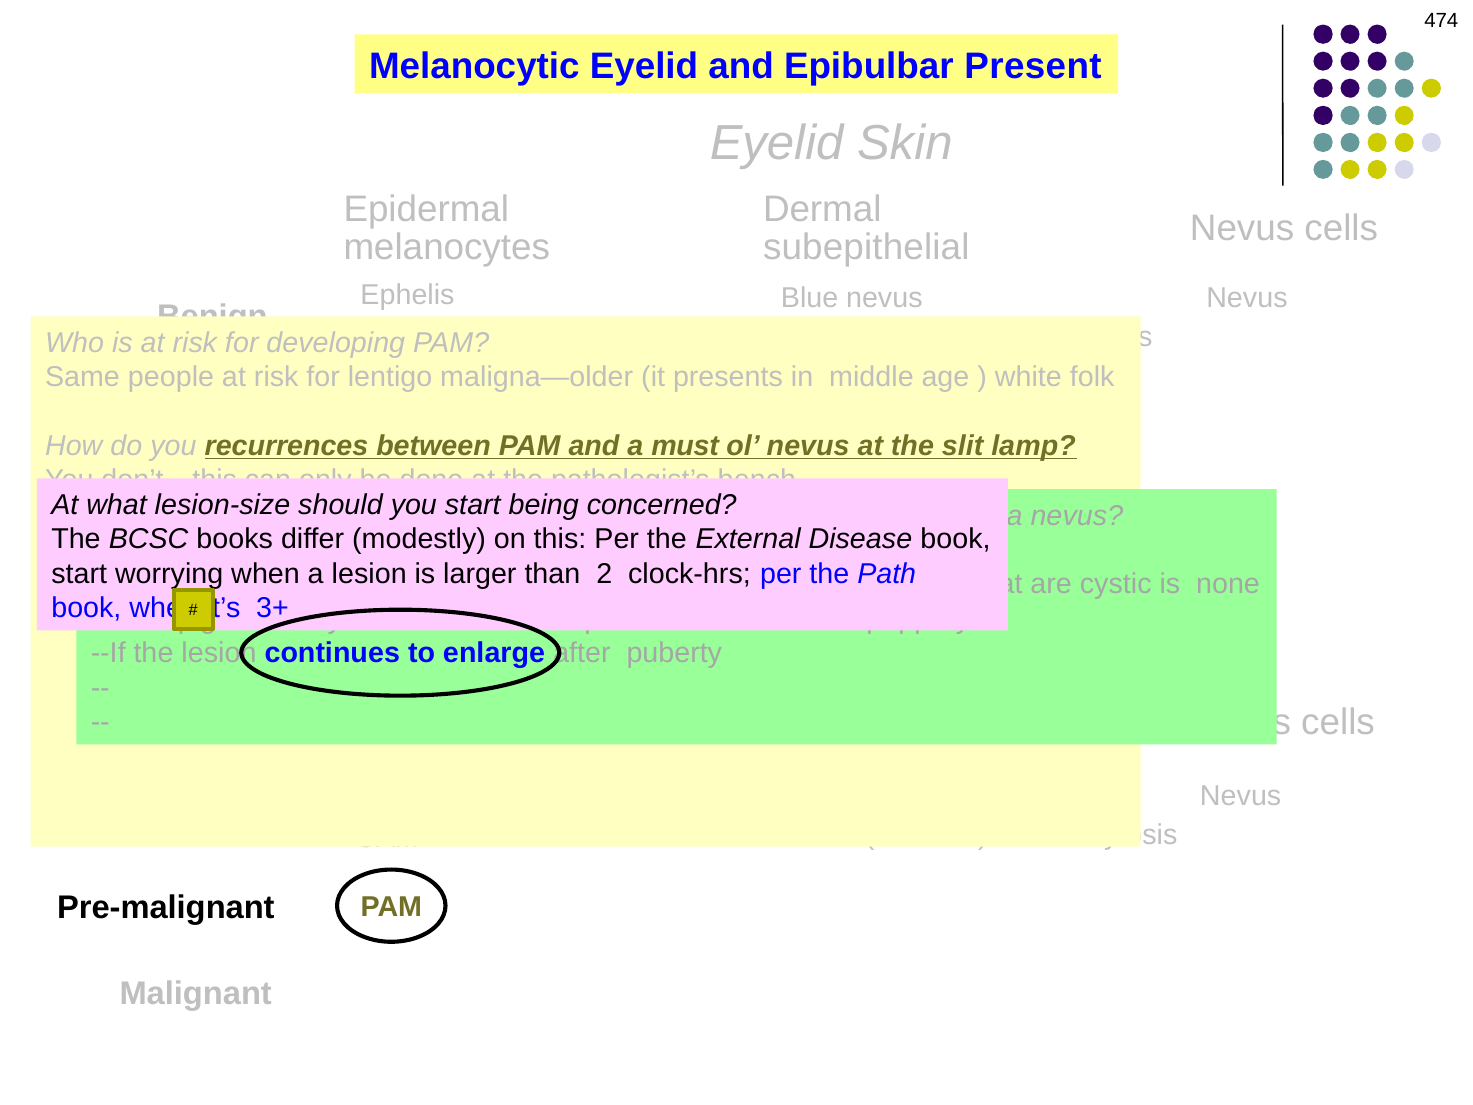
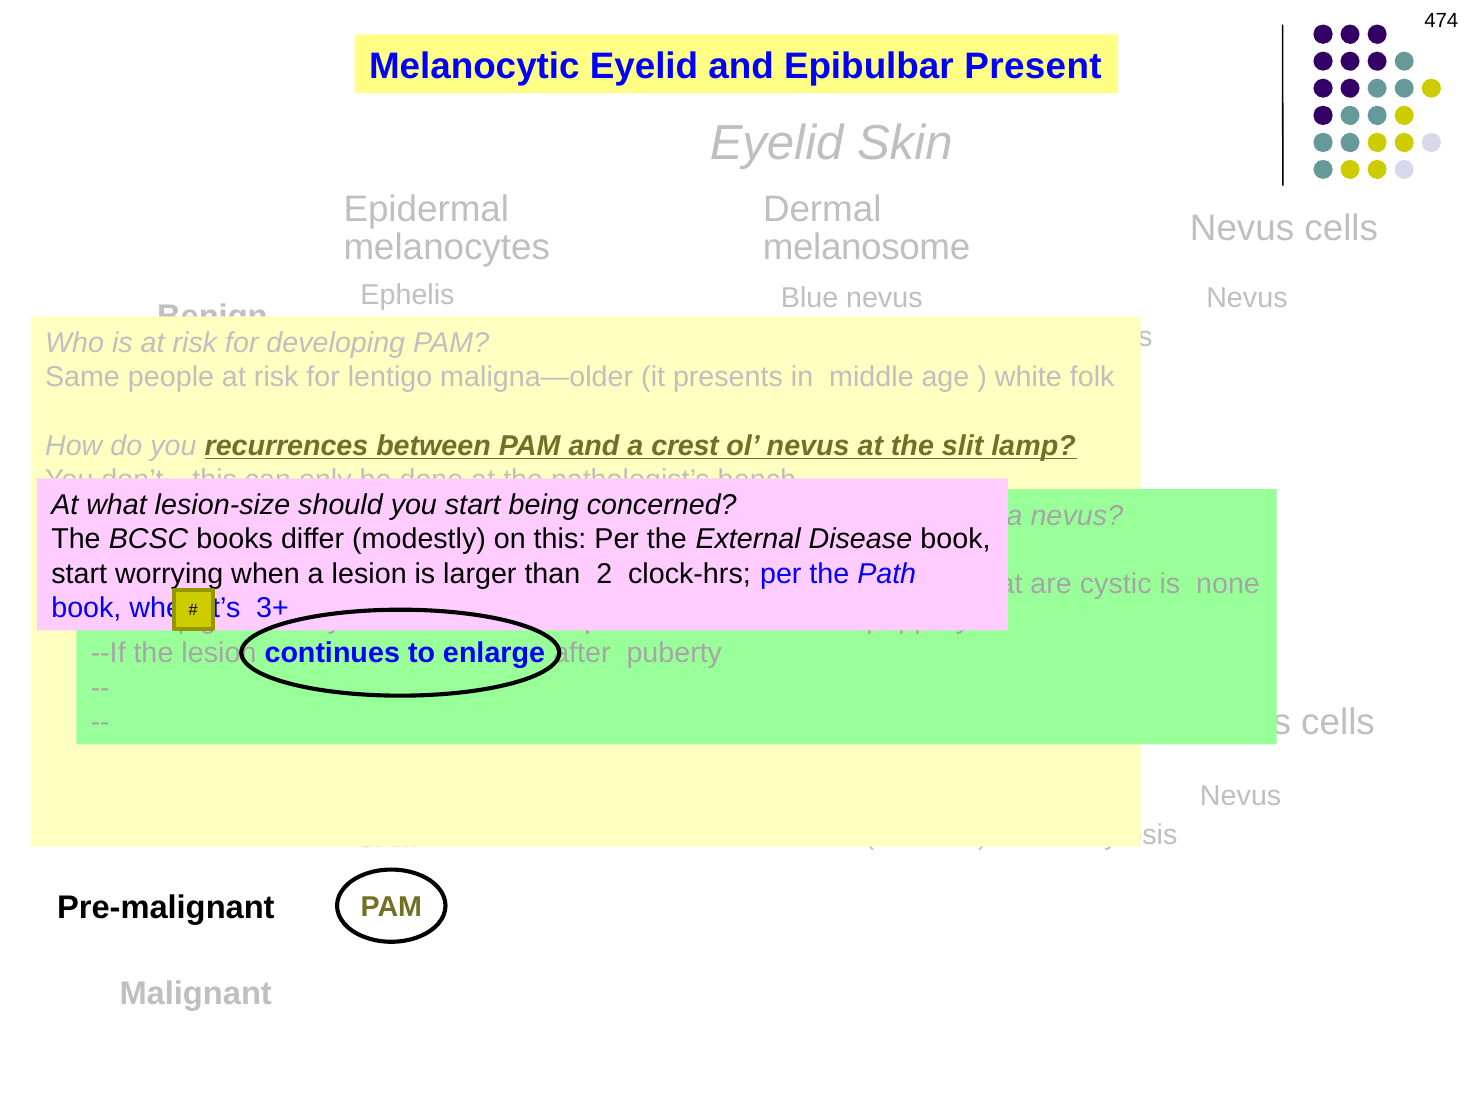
subepithelial at (866, 248): subepithelial -> melanosome
must: must -> crest
